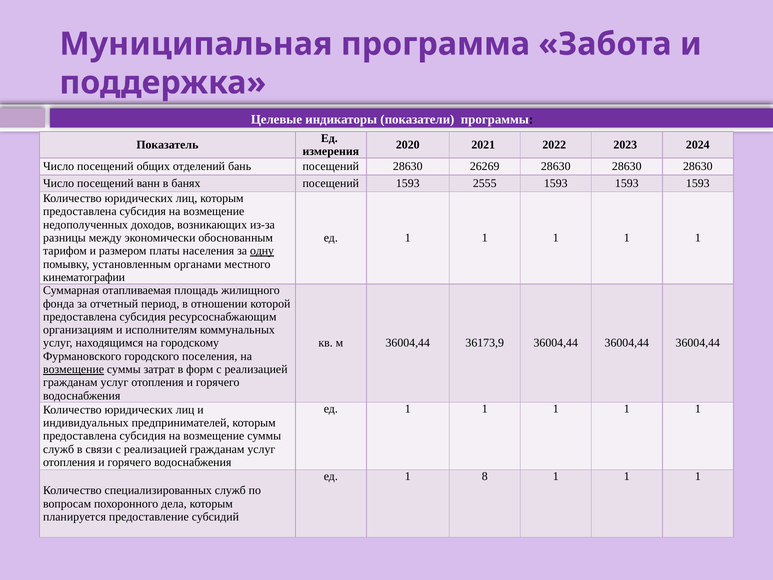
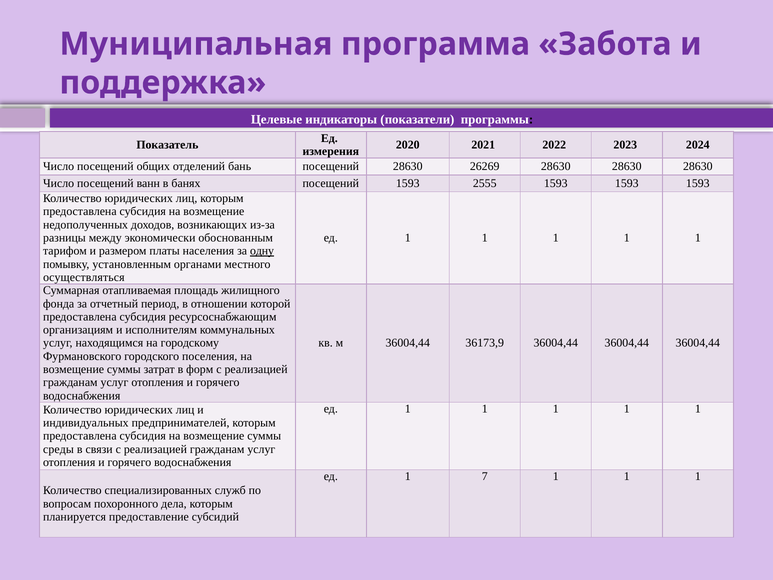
кинематографии: кинематографии -> осуществляться
возмещение at (74, 369) underline: present -> none
служб at (59, 449): служб -> среды
8: 8 -> 7
